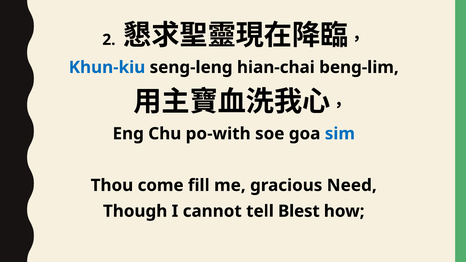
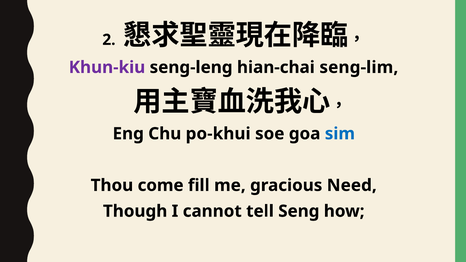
Khun-kiu colour: blue -> purple
beng-lim: beng-lim -> seng-lim
po-with: po-with -> po-khui
Blest: Blest -> Seng
